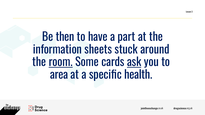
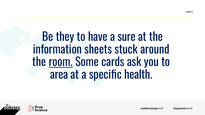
then: then -> they
part: part -> sure
ask underline: present -> none
